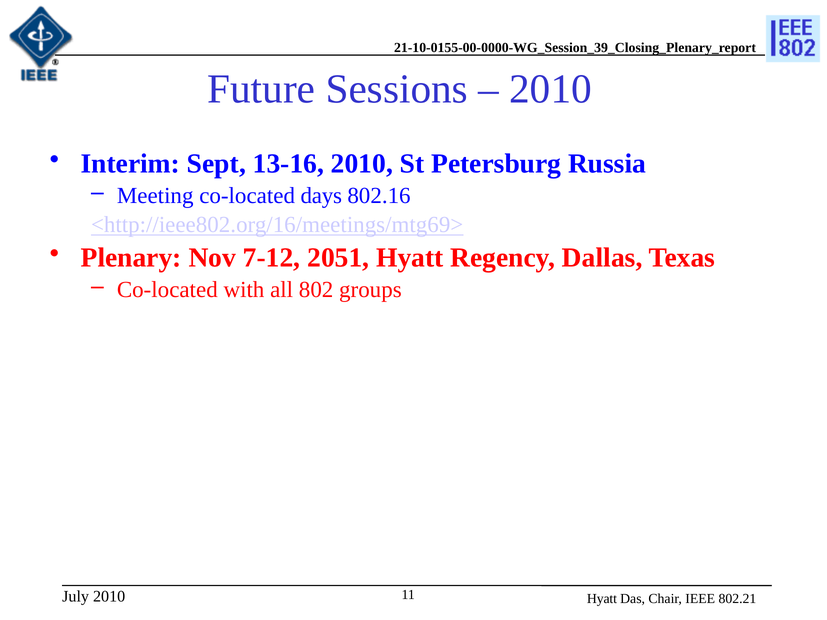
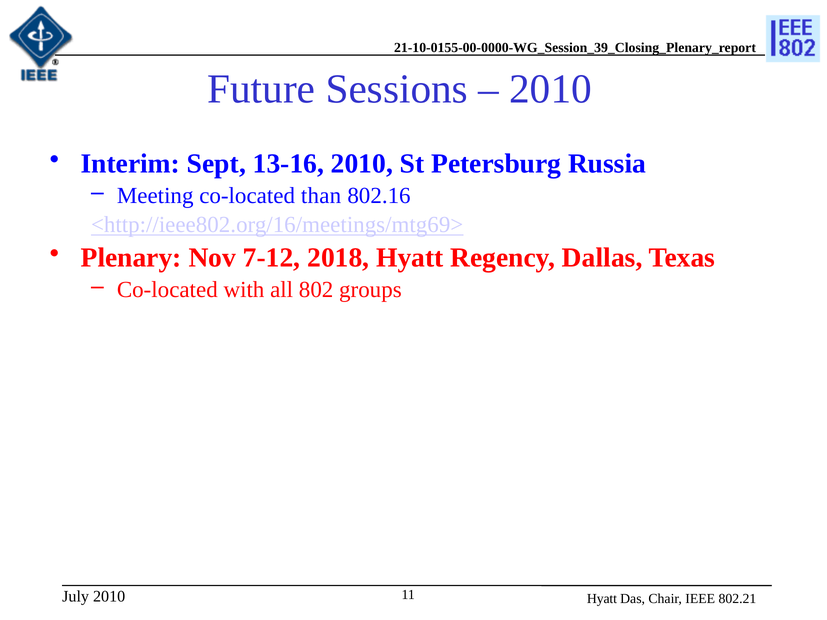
days: days -> than
2051: 2051 -> 2018
